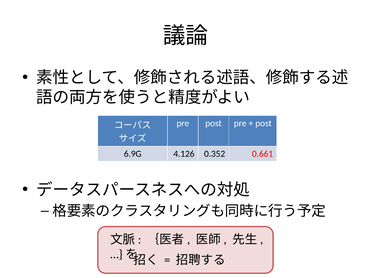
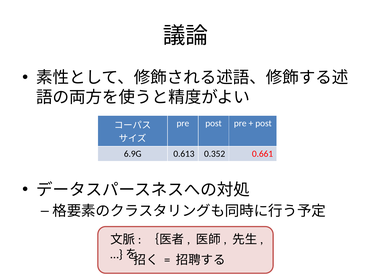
4.126: 4.126 -> 0.613
